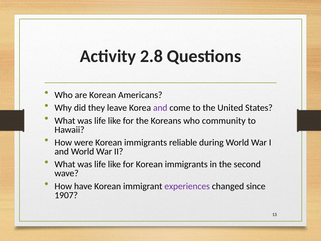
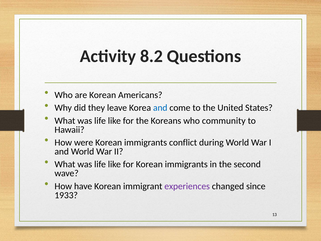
2.8: 2.8 -> 8.2
and at (160, 108) colour: purple -> blue
reliable: reliable -> conflict
1907: 1907 -> 1933
